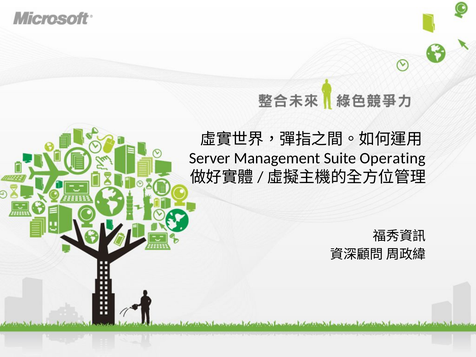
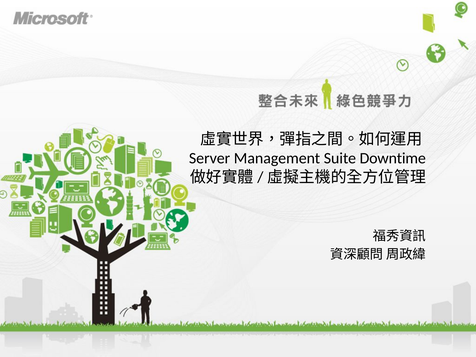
Operating: Operating -> Downtime
